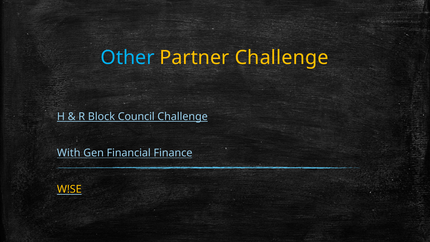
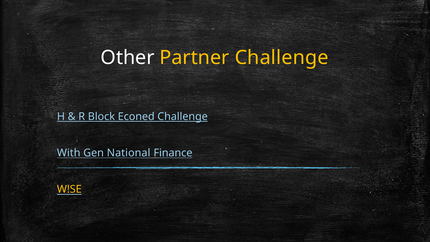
Other colour: light blue -> white
Council: Council -> Econed
Financial: Financial -> National
